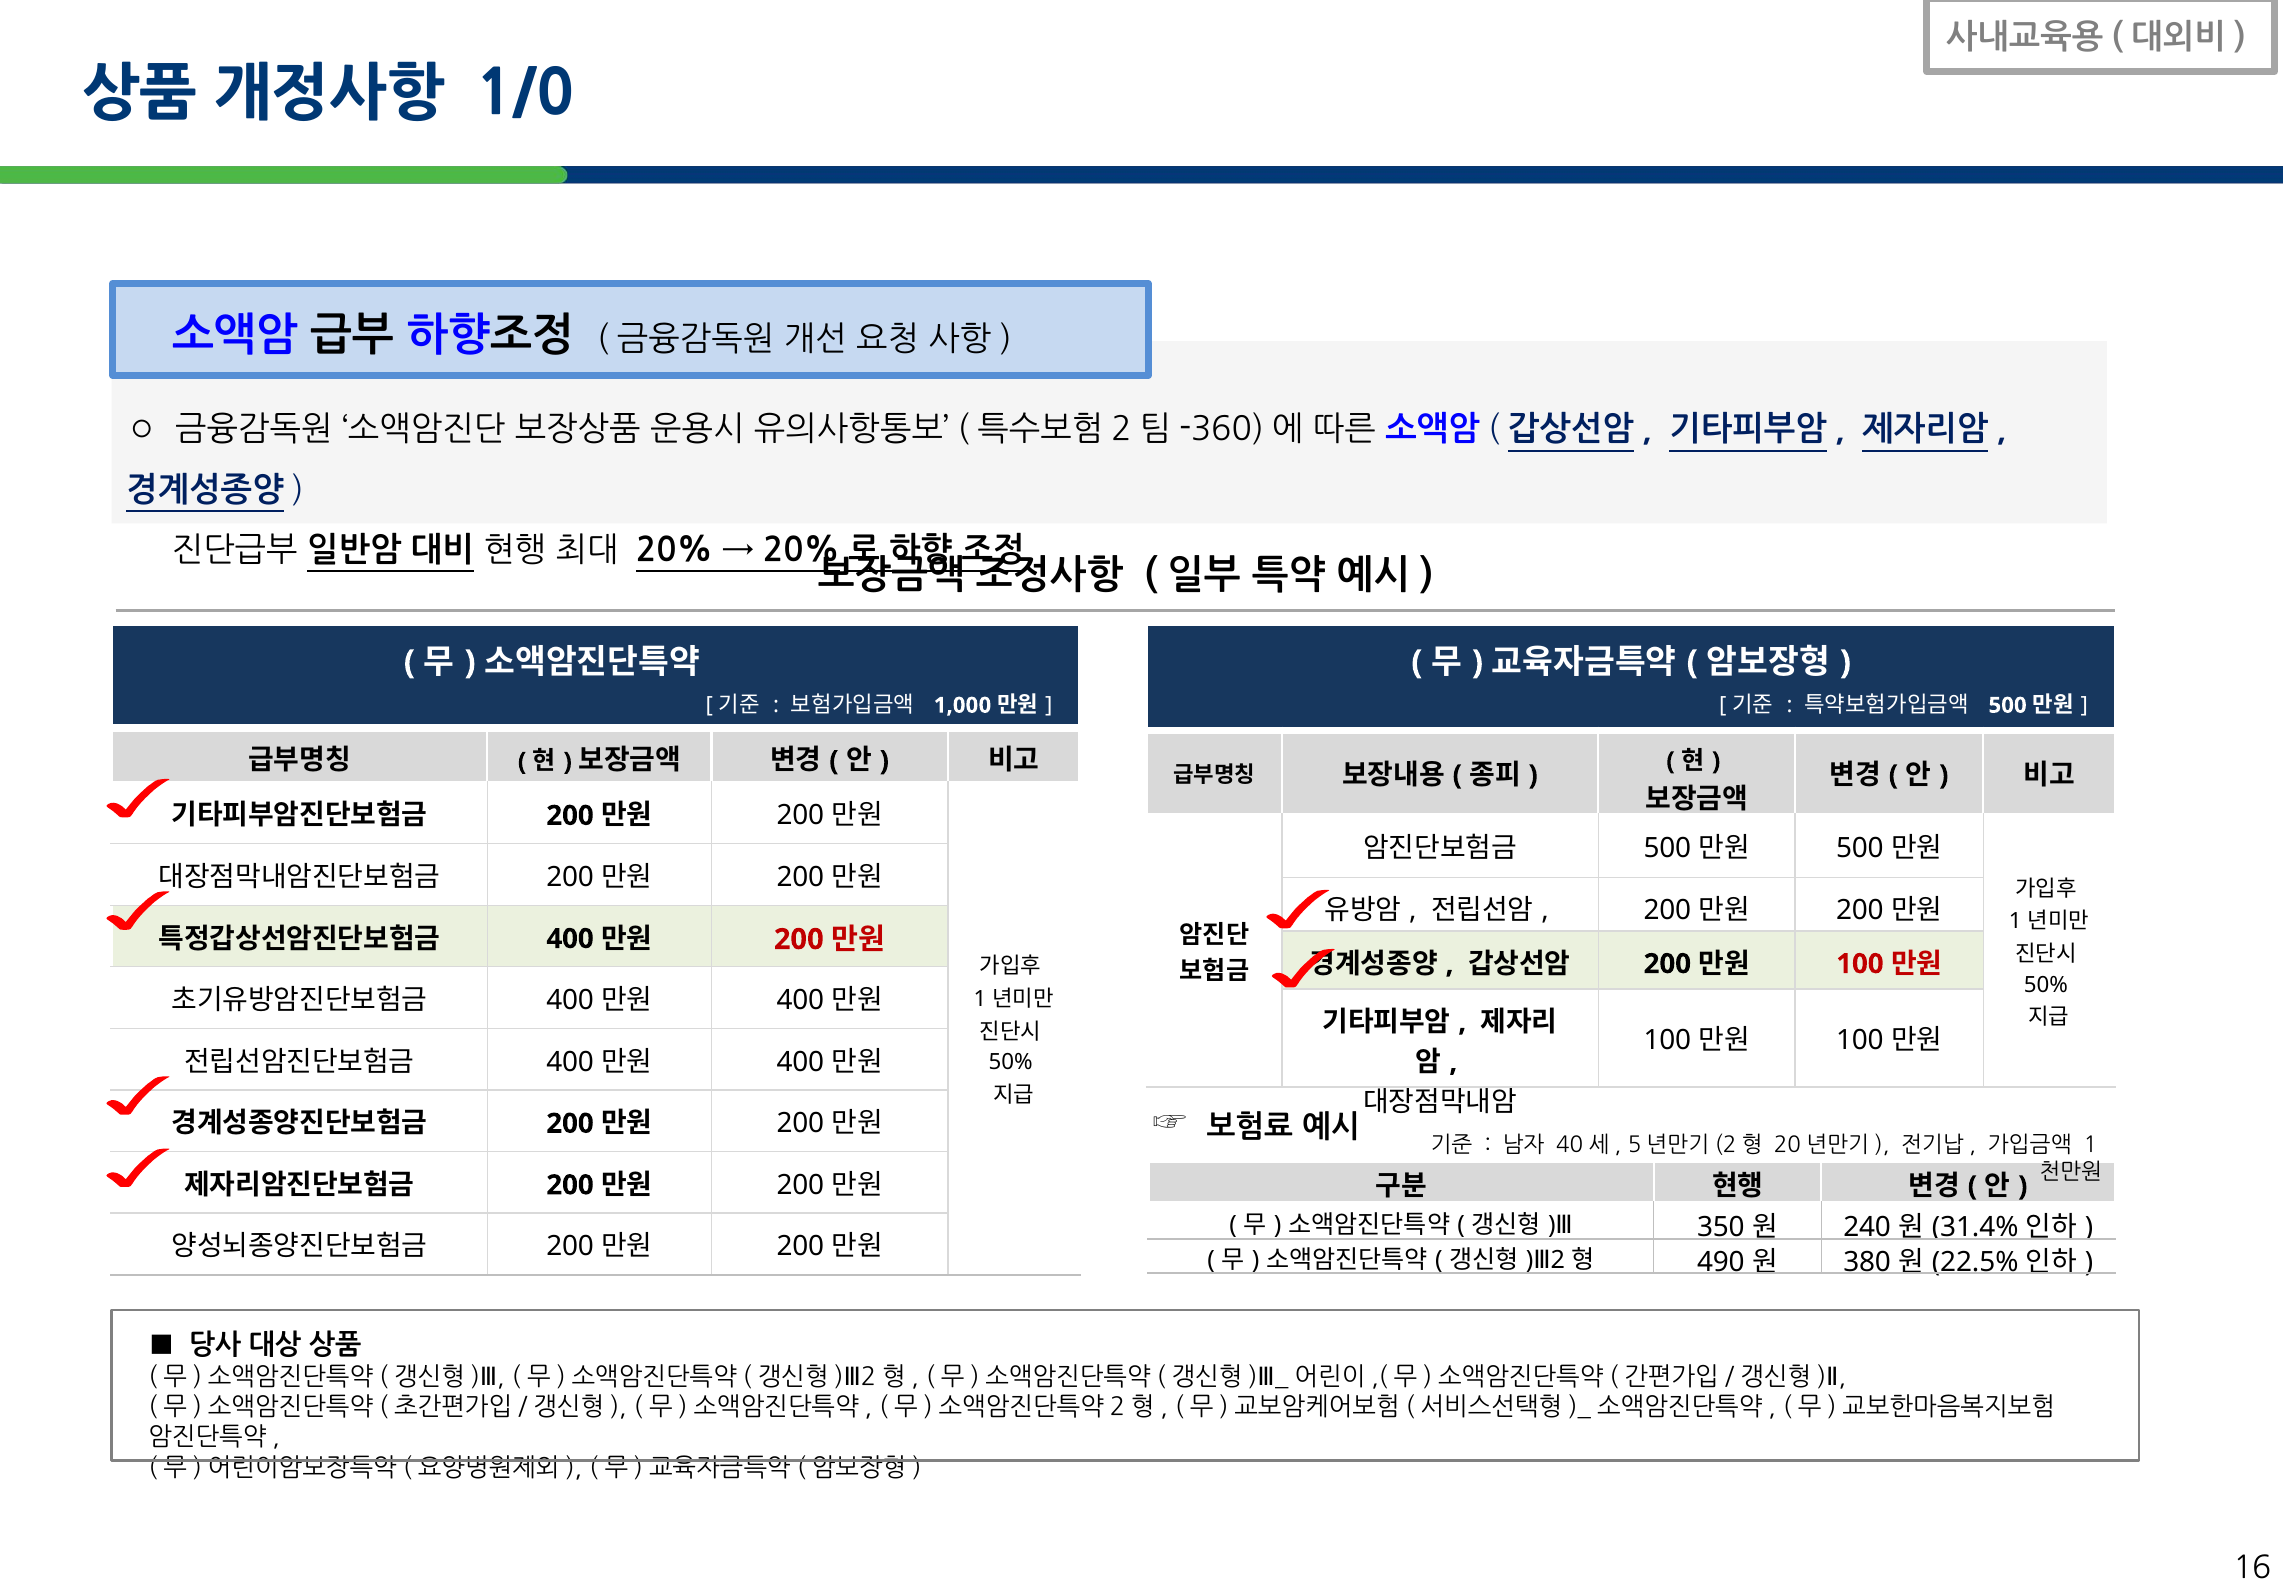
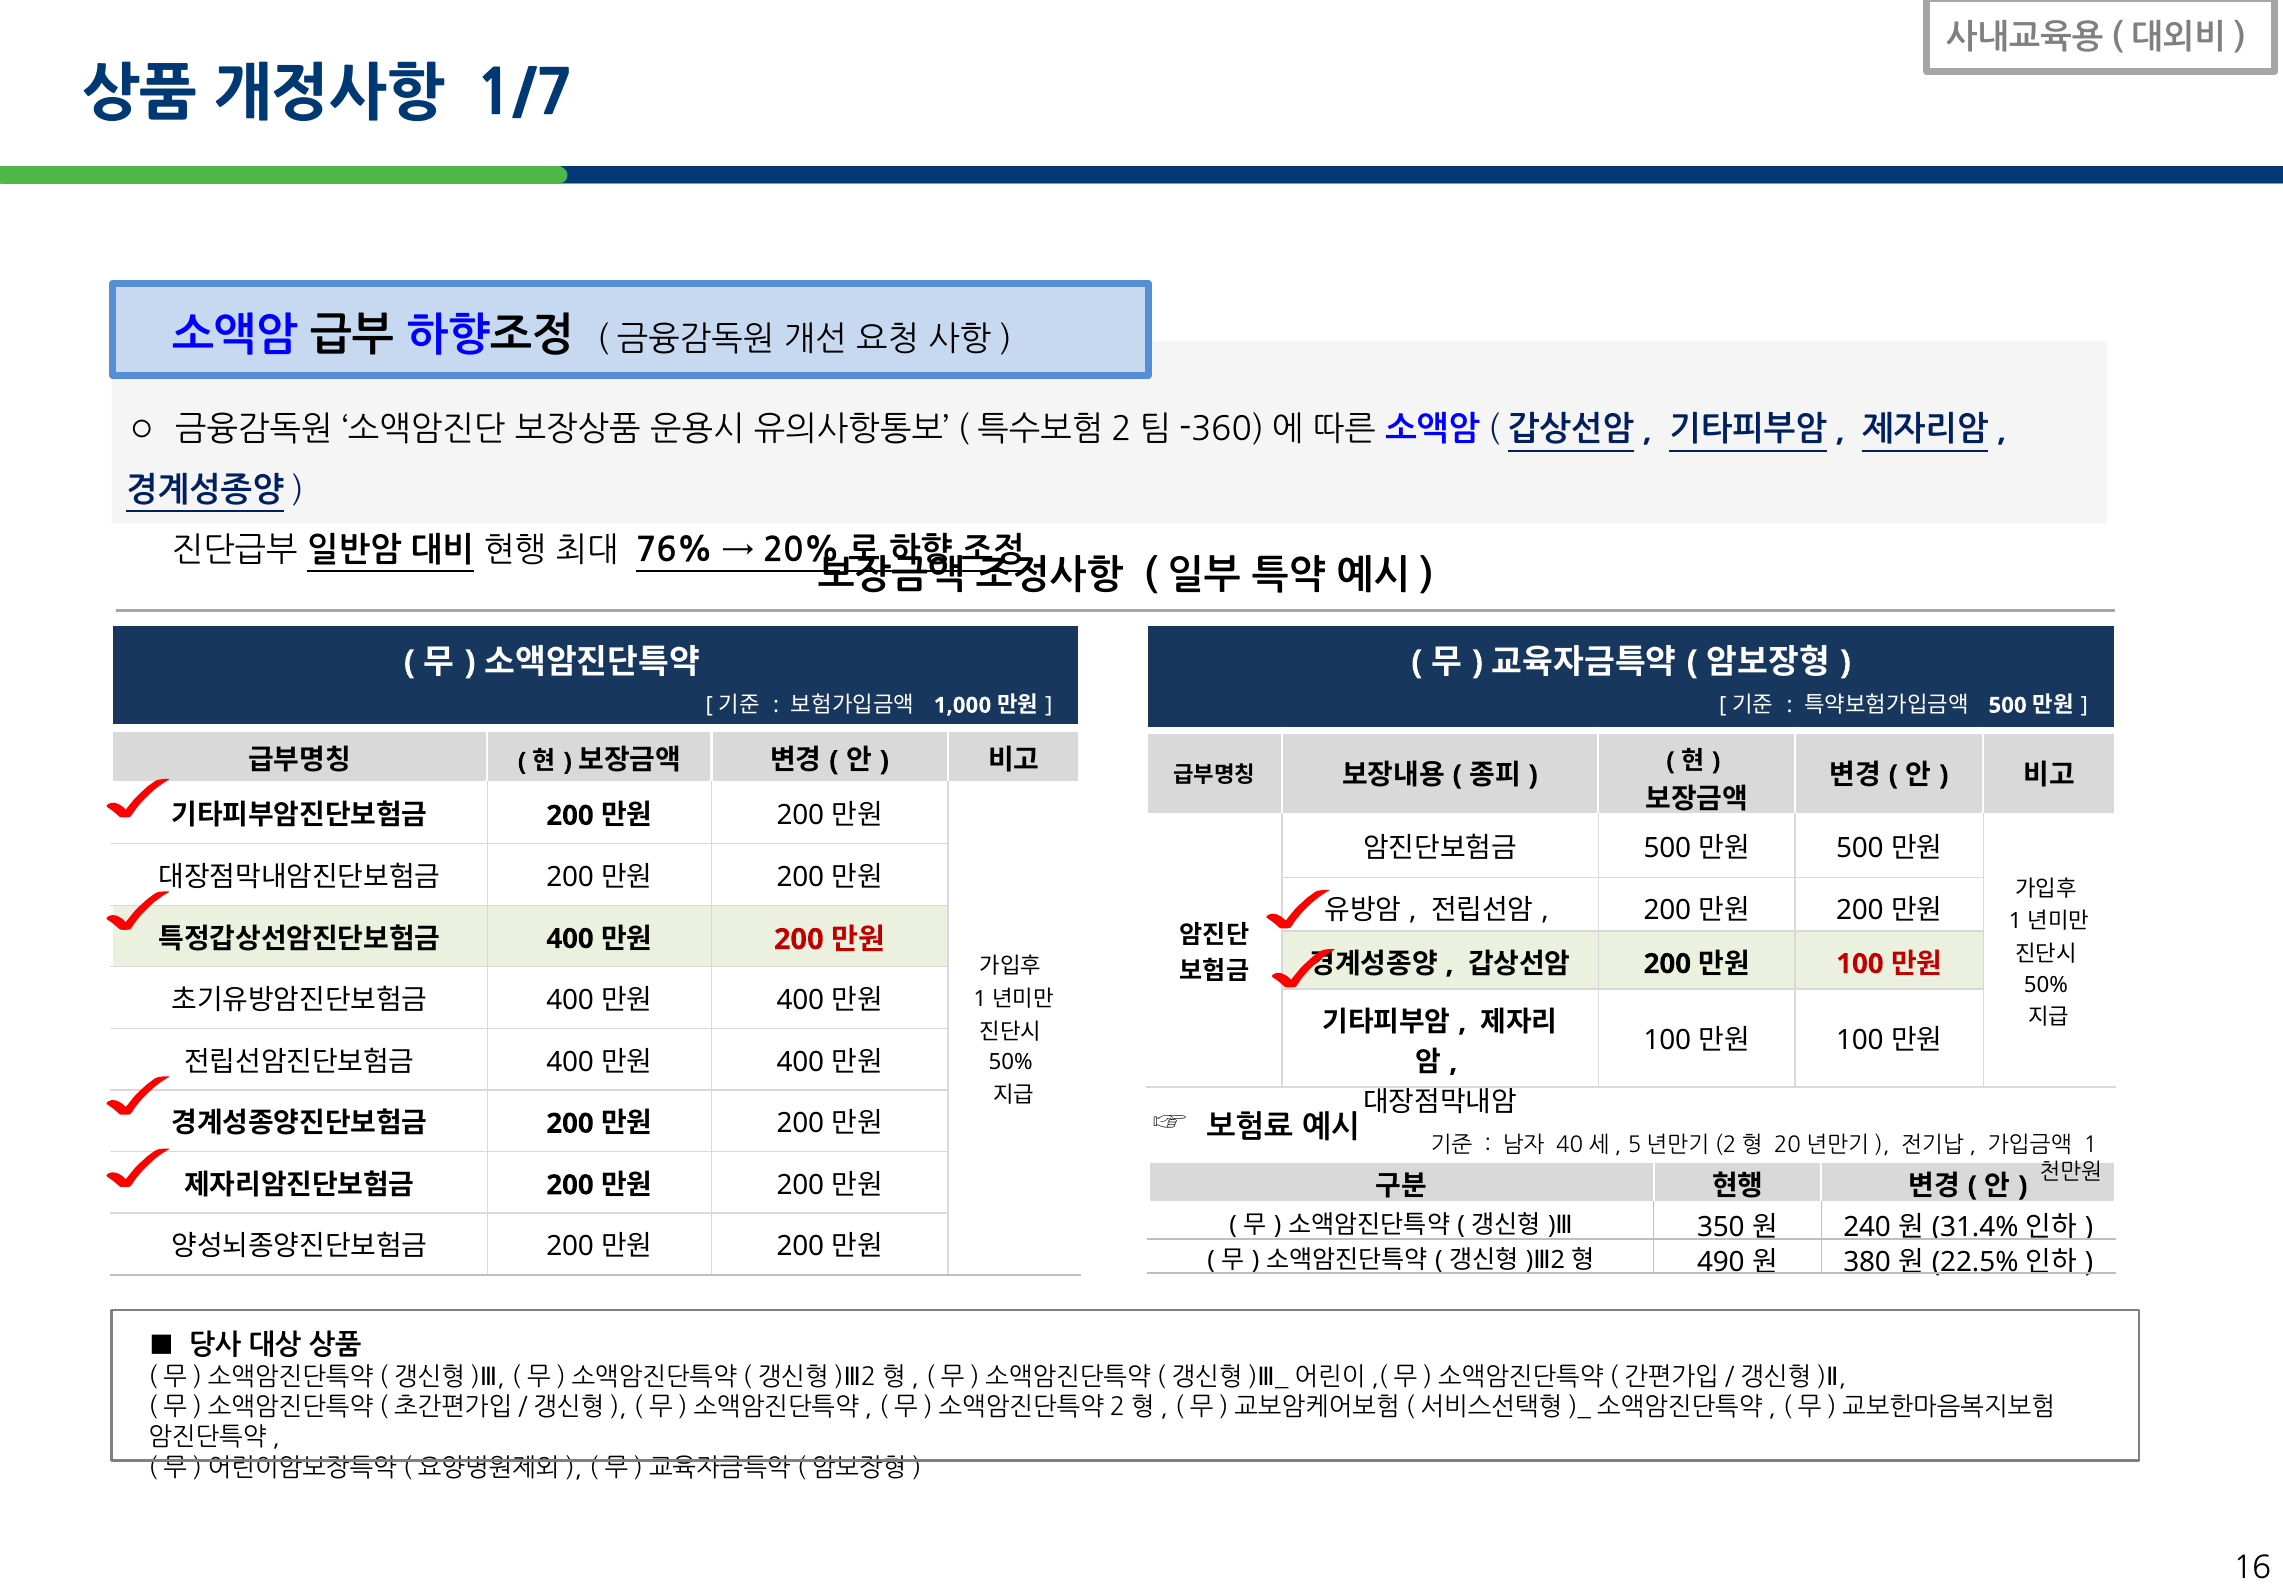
1/0: 1/0 -> 1/7
20%: 20% -> 76%
